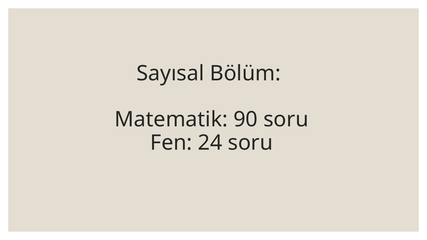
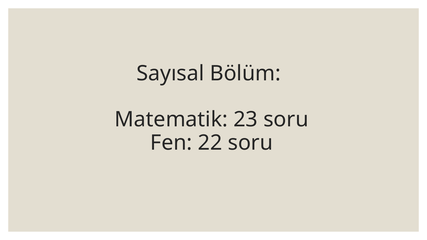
90: 90 -> 23
24: 24 -> 22
